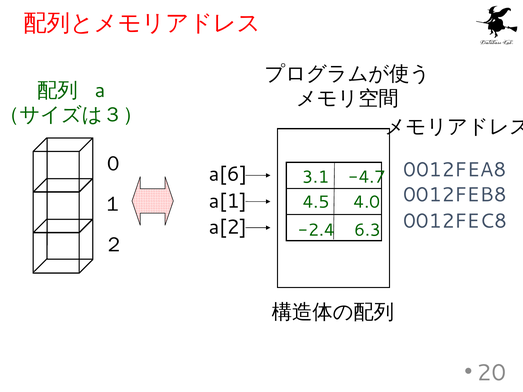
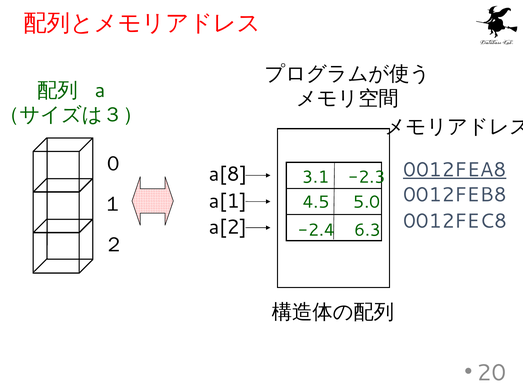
0012FEA8 underline: none -> present
a[6: a[6 -> a[8
-4.7: -4.7 -> -2.3
4.0: 4.0 -> 5.0
